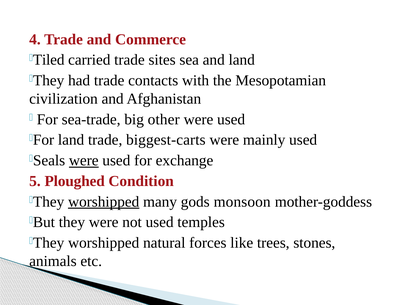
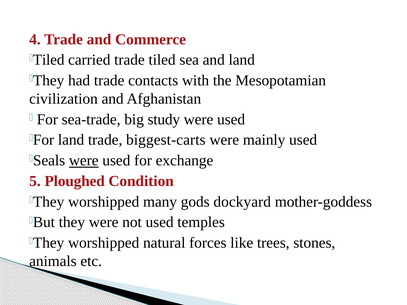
trade sites: sites -> tiled
other: other -> study
worshipped at (104, 202) underline: present -> none
monsoon: monsoon -> dockyard
